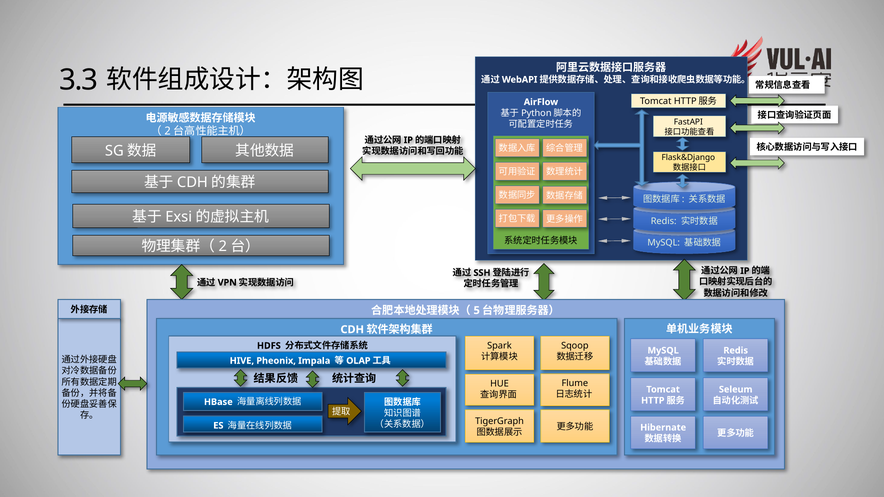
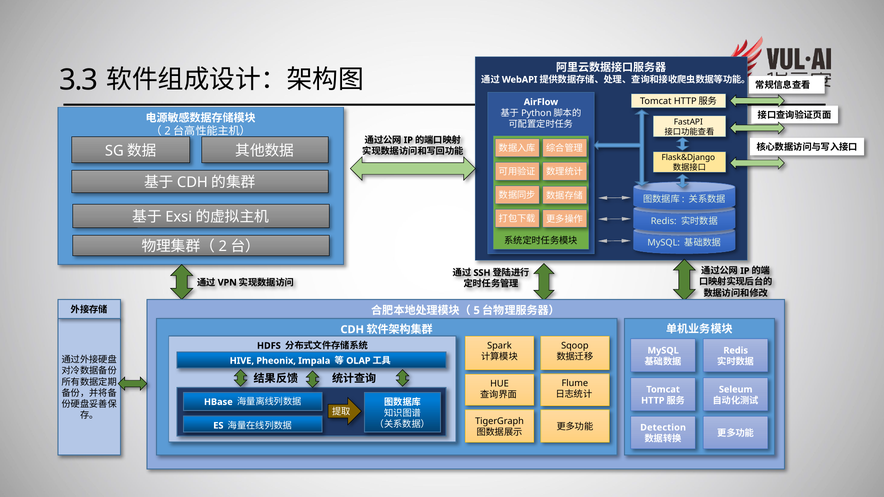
Hibernate: Hibernate -> Detection
